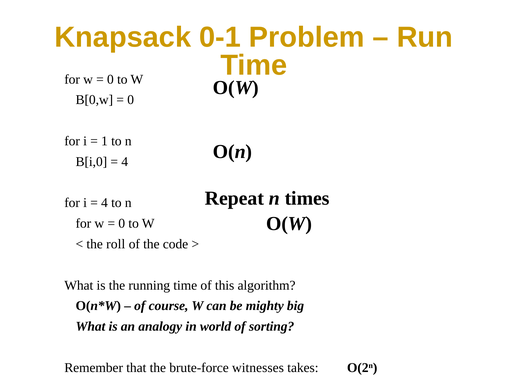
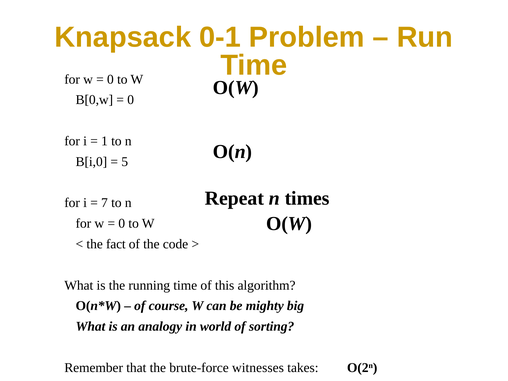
4 at (125, 162): 4 -> 5
4 at (104, 203): 4 -> 7
roll: roll -> fact
